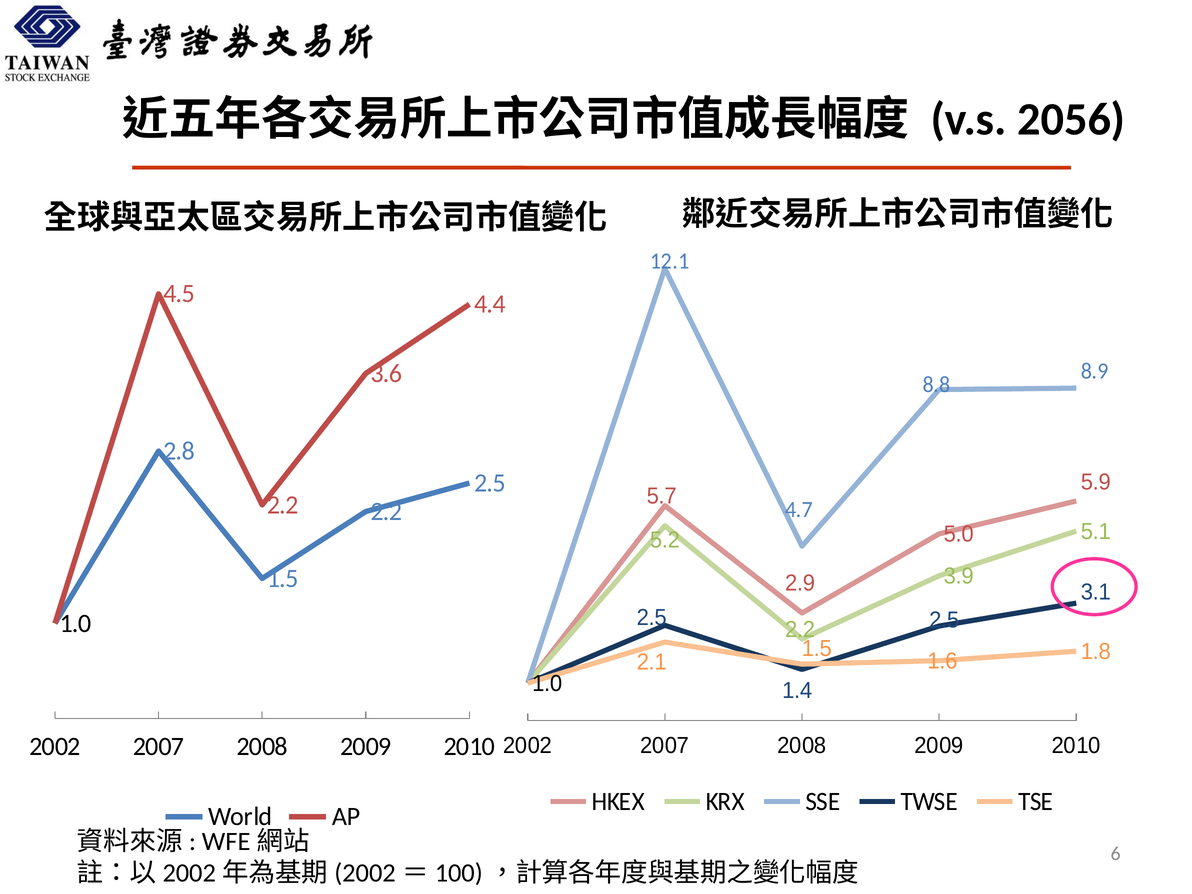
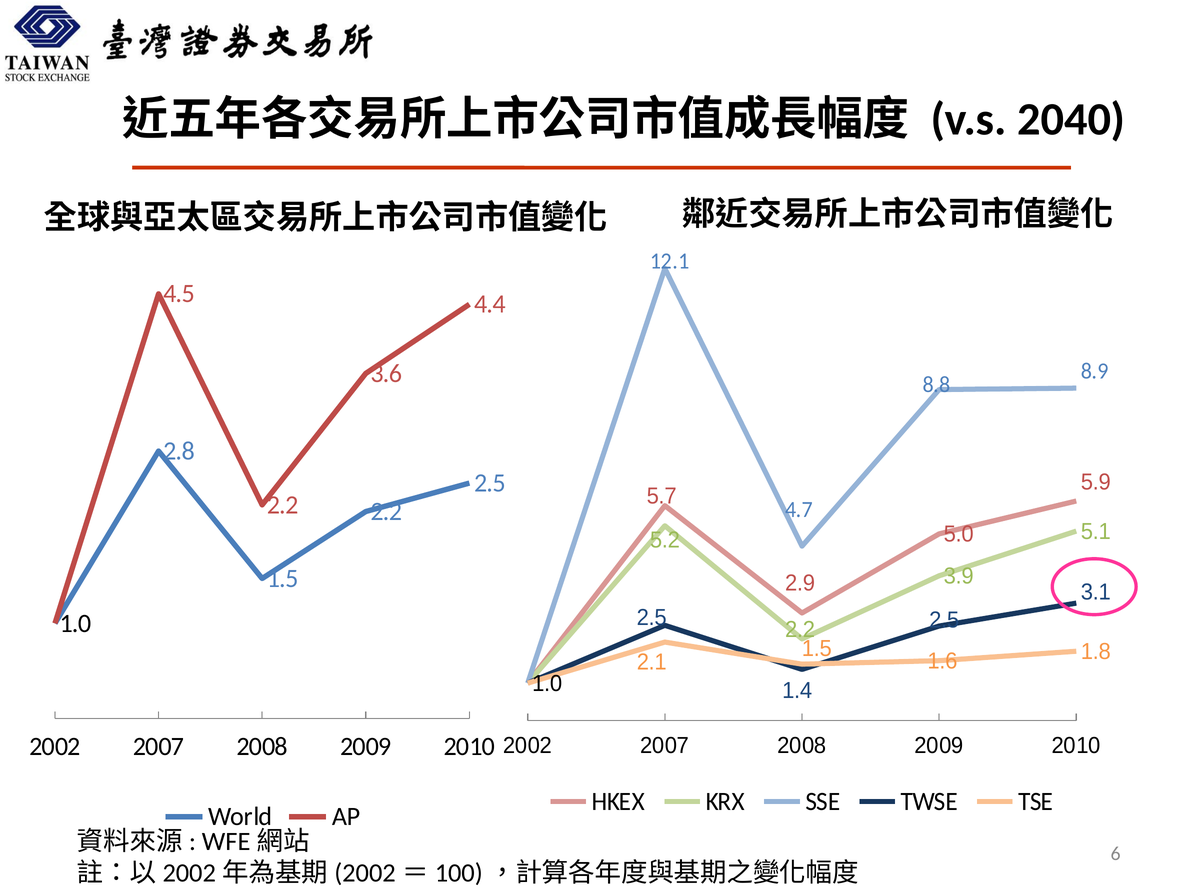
2056: 2056 -> 2040
